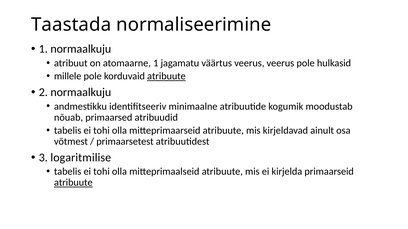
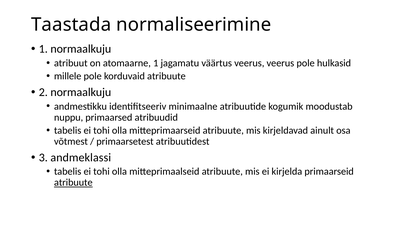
atribuute at (166, 76) underline: present -> none
nõuab: nõuab -> nuppu
logaritmilise: logaritmilise -> andmeklassi
